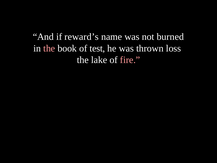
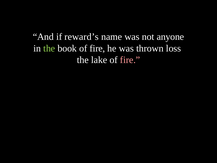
burned: burned -> anyone
the at (49, 48) colour: pink -> light green
book of test: test -> fire
